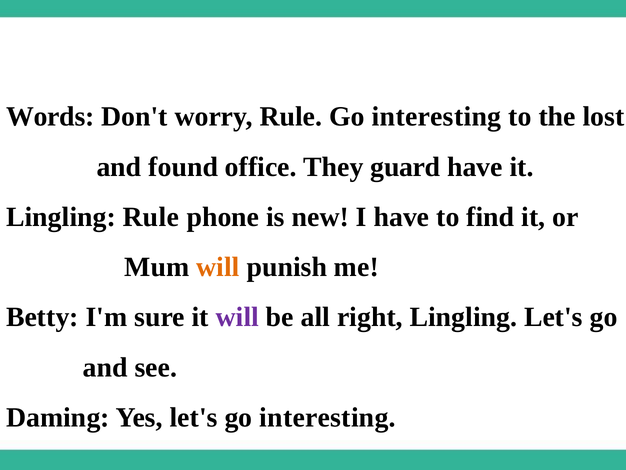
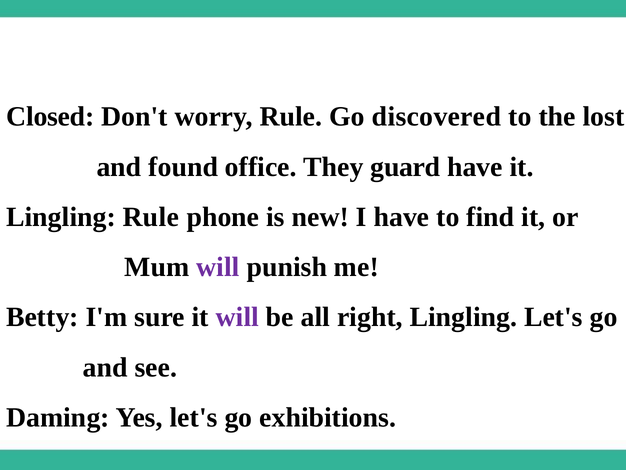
Words: Words -> Closed
interesting at (437, 117): interesting -> discovered
will at (218, 267) colour: orange -> purple
let's go interesting: interesting -> exhibitions
